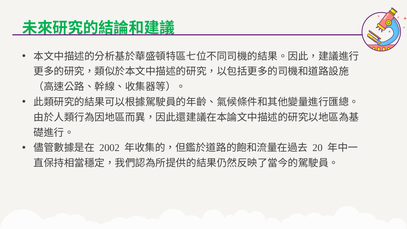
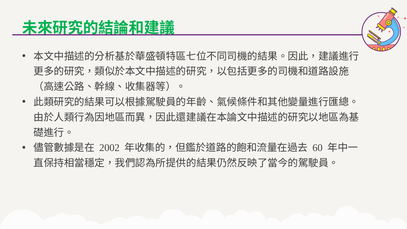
20: 20 -> 60
